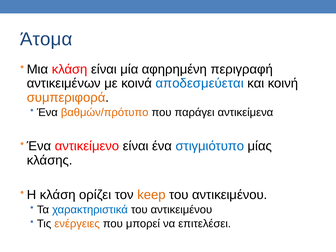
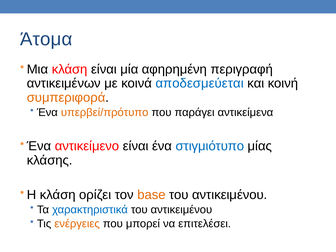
βαθμών/πρότυπο: βαθμών/πρότυπο -> υπερβεί/πρότυπο
keep: keep -> base
